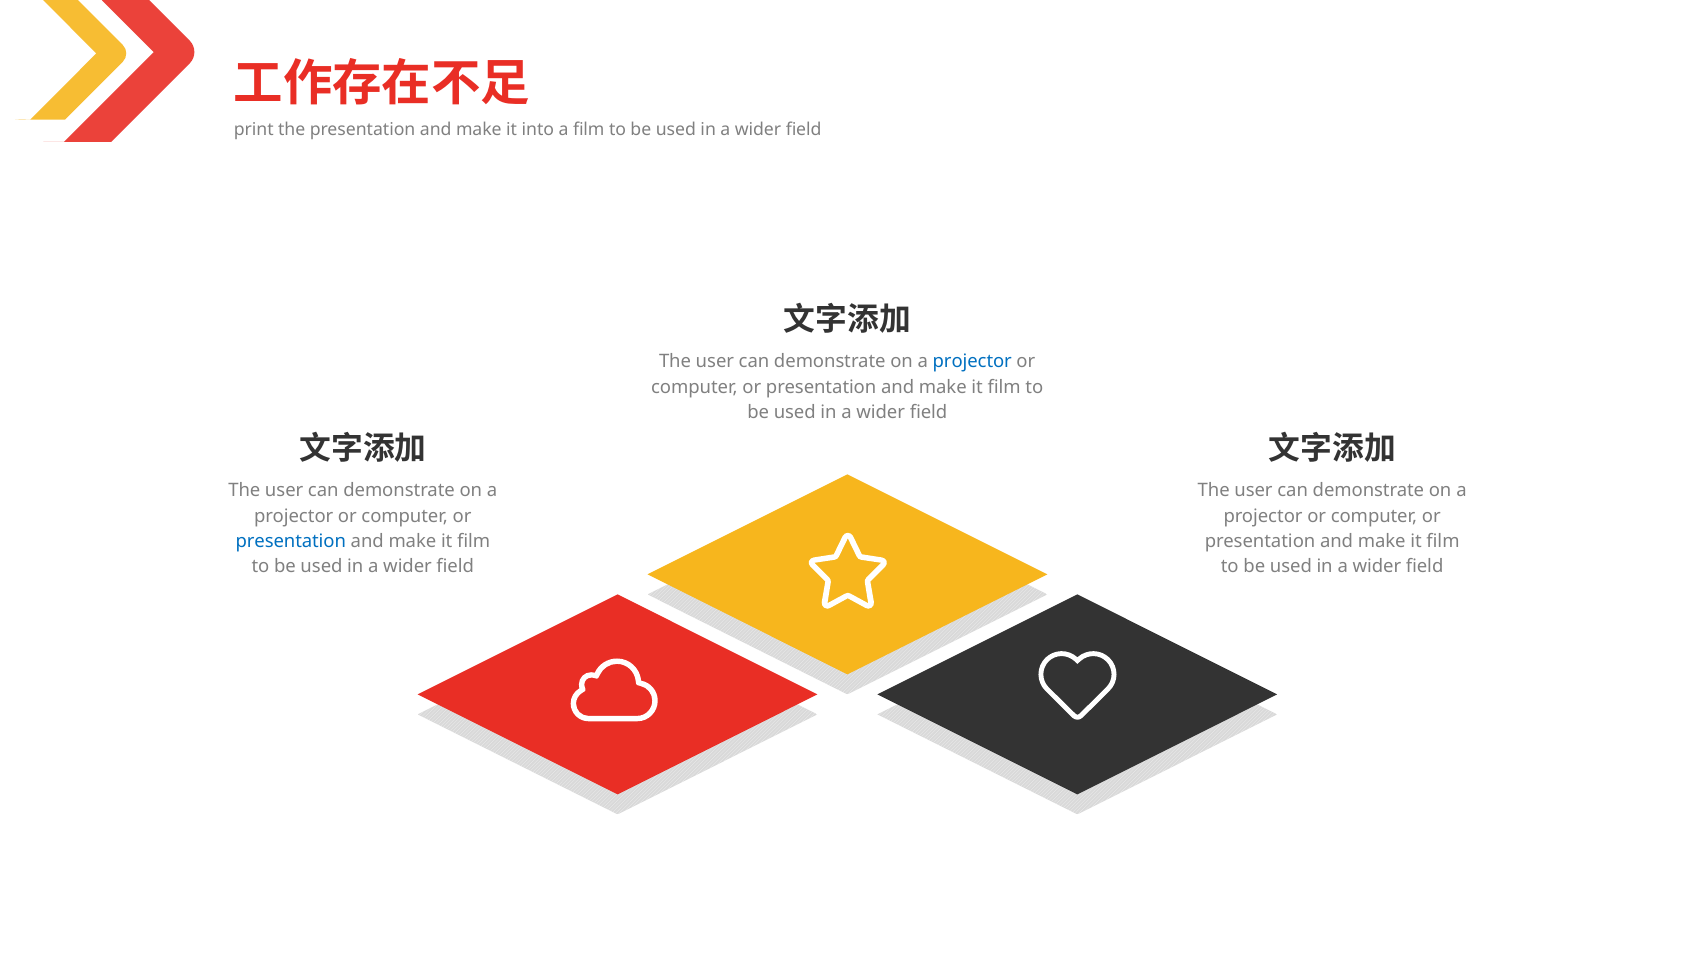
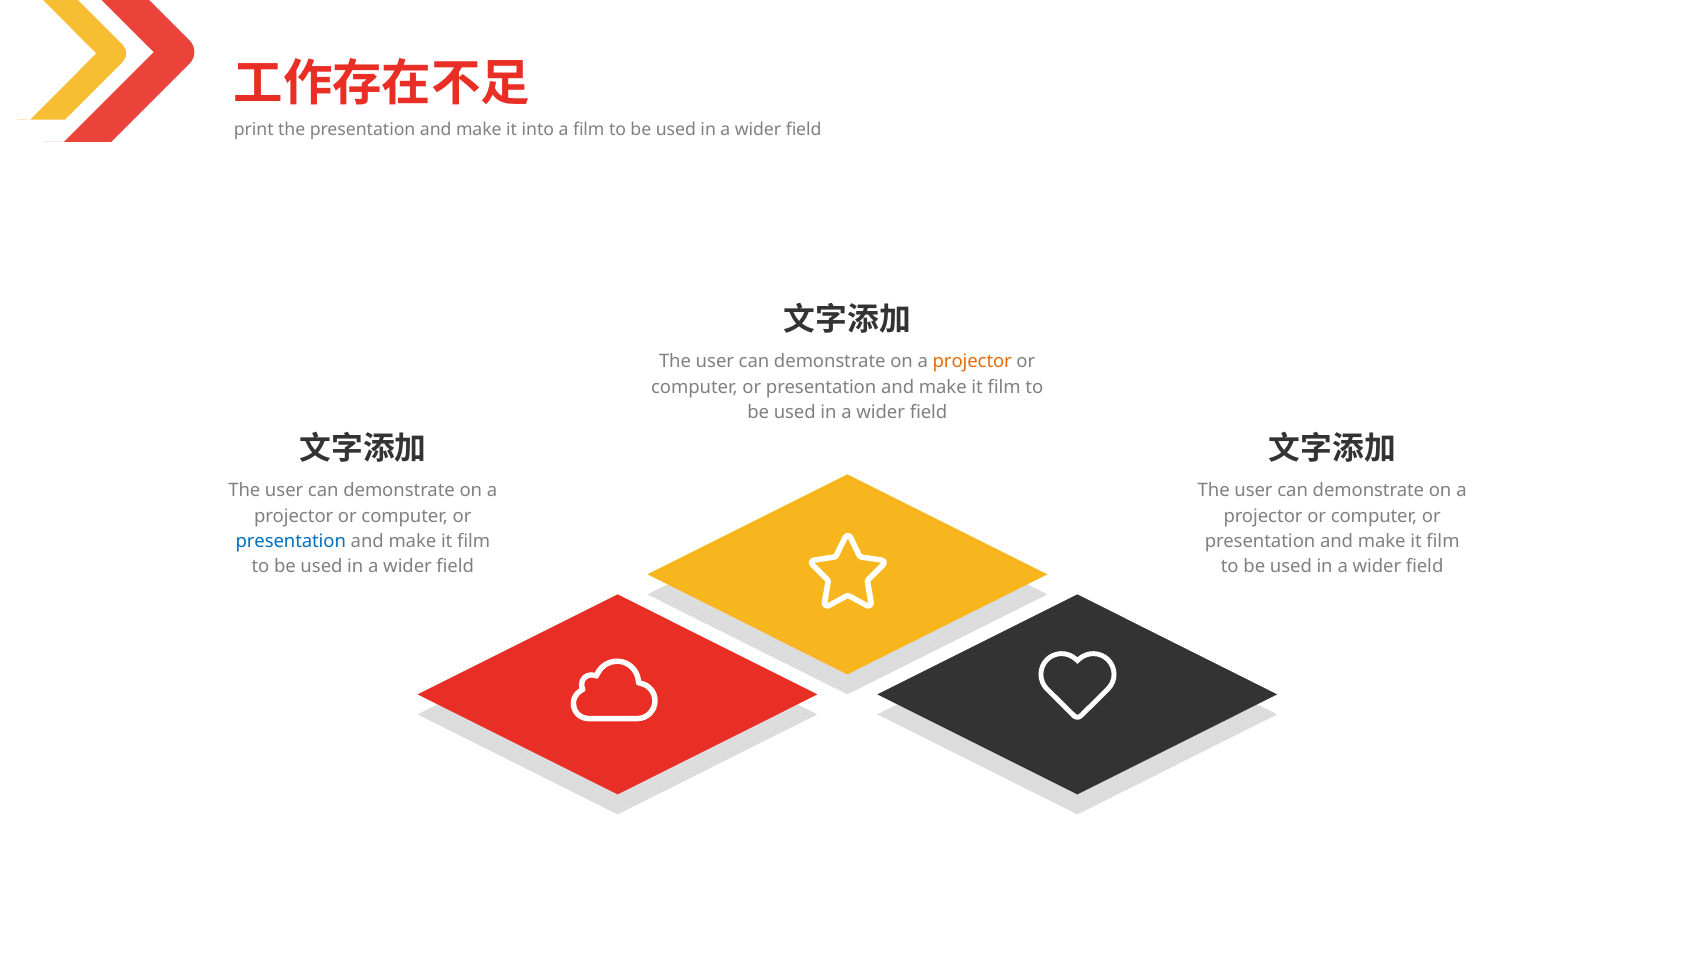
projector at (972, 362) colour: blue -> orange
